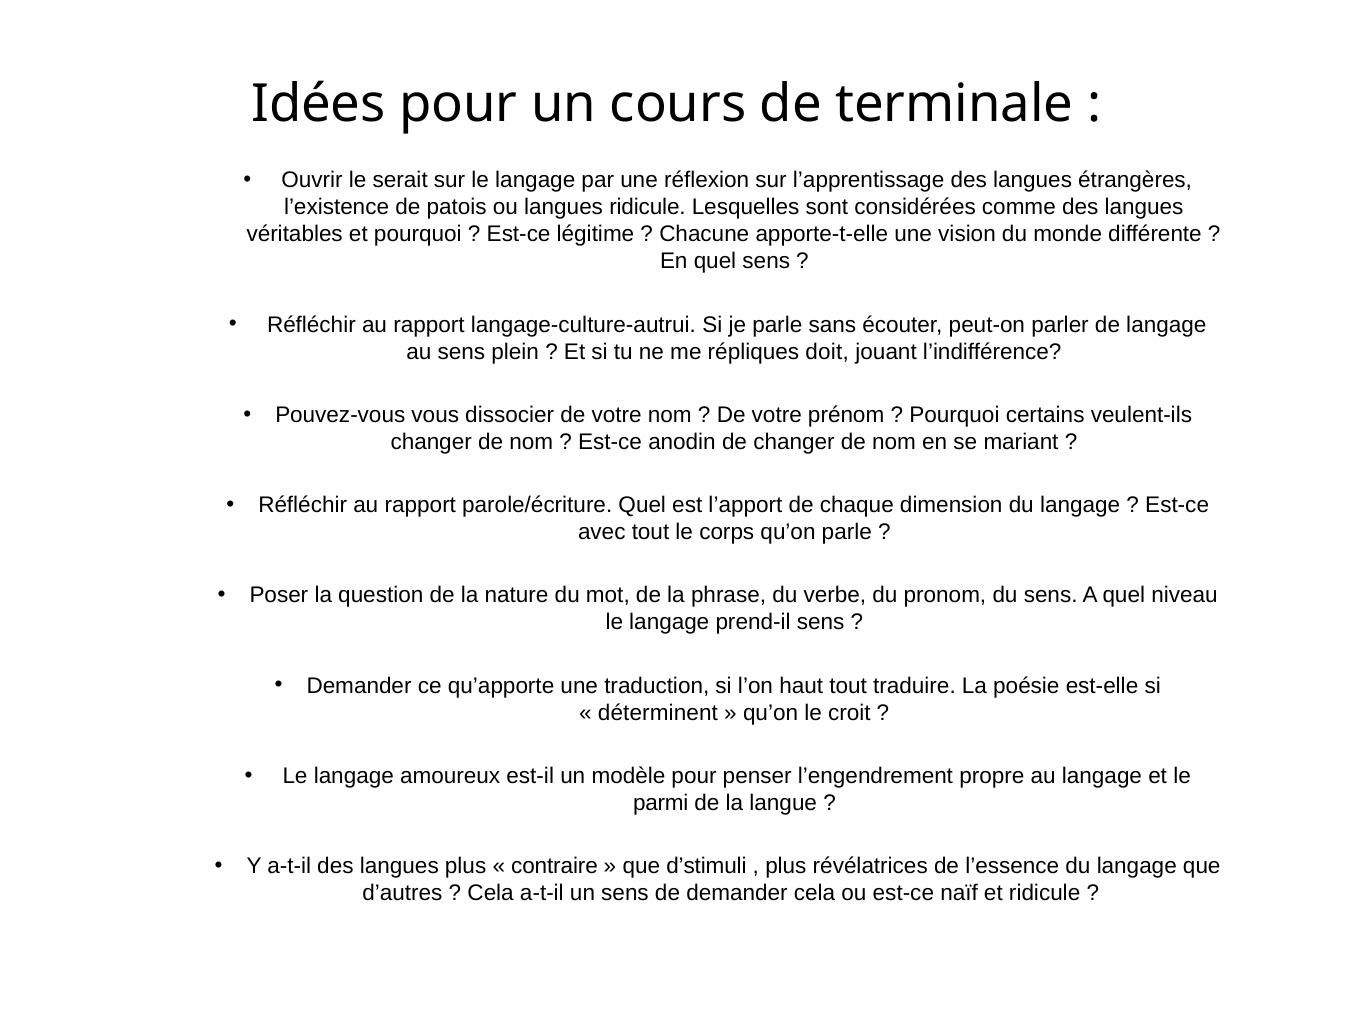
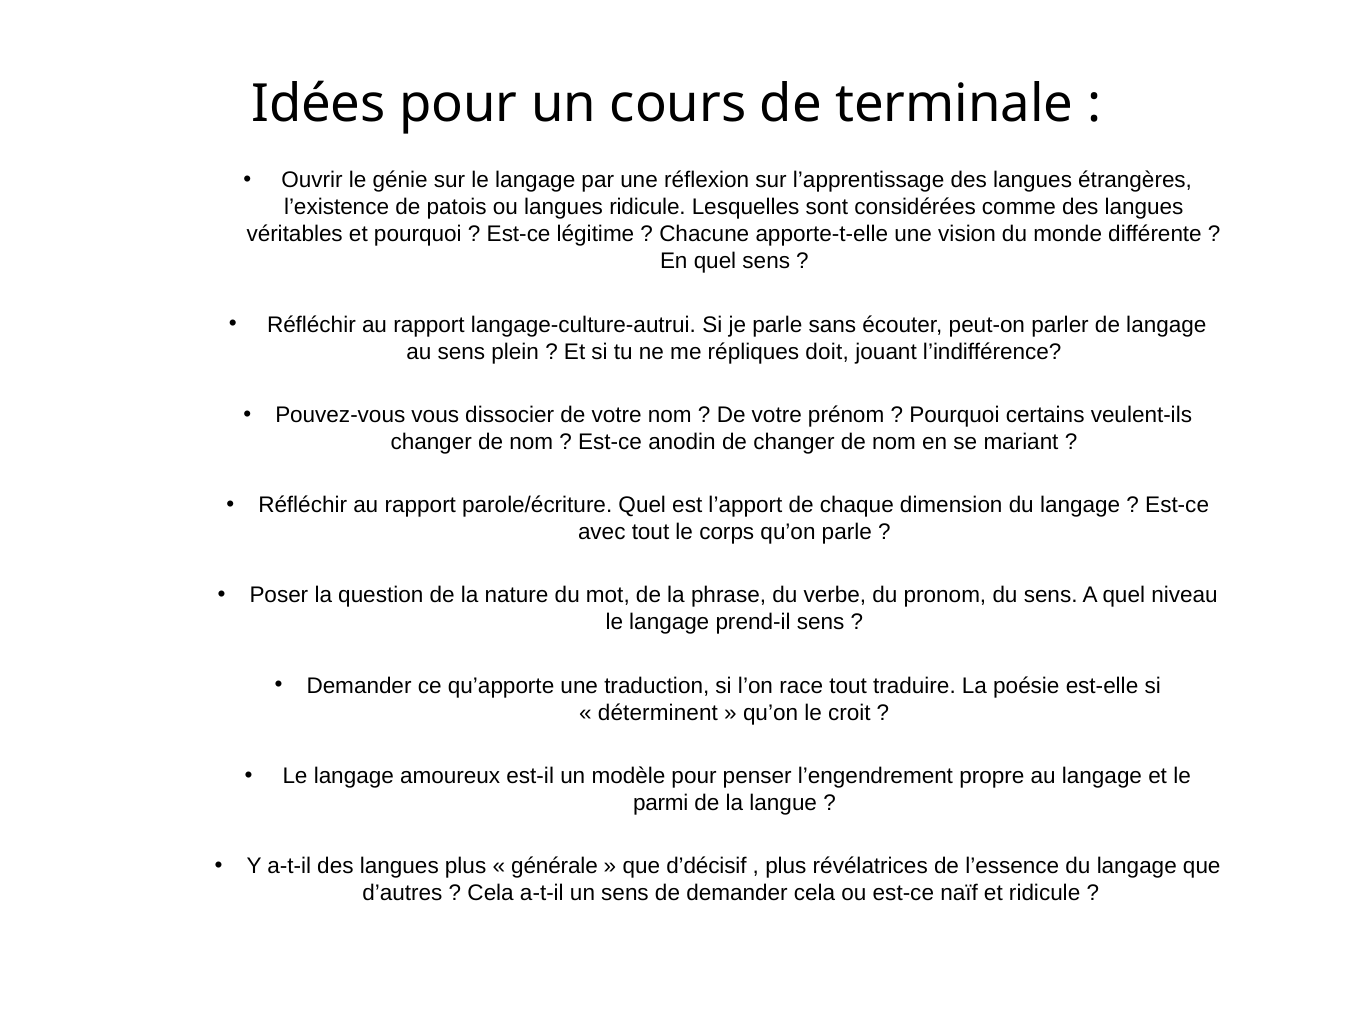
serait: serait -> génie
haut: haut -> race
contraire: contraire -> générale
d’stimuli: d’stimuli -> d’décisif
